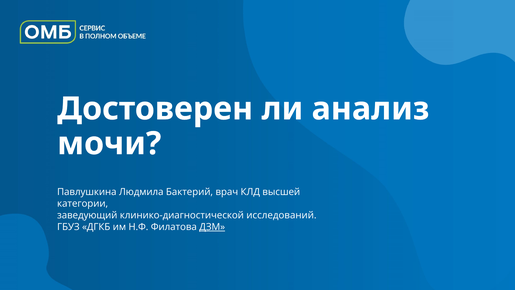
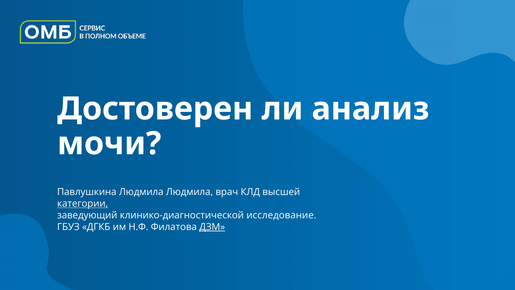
Людмила Бактерий: Бактерий -> Людмила
категории underline: none -> present
исследований: исследований -> исследование
